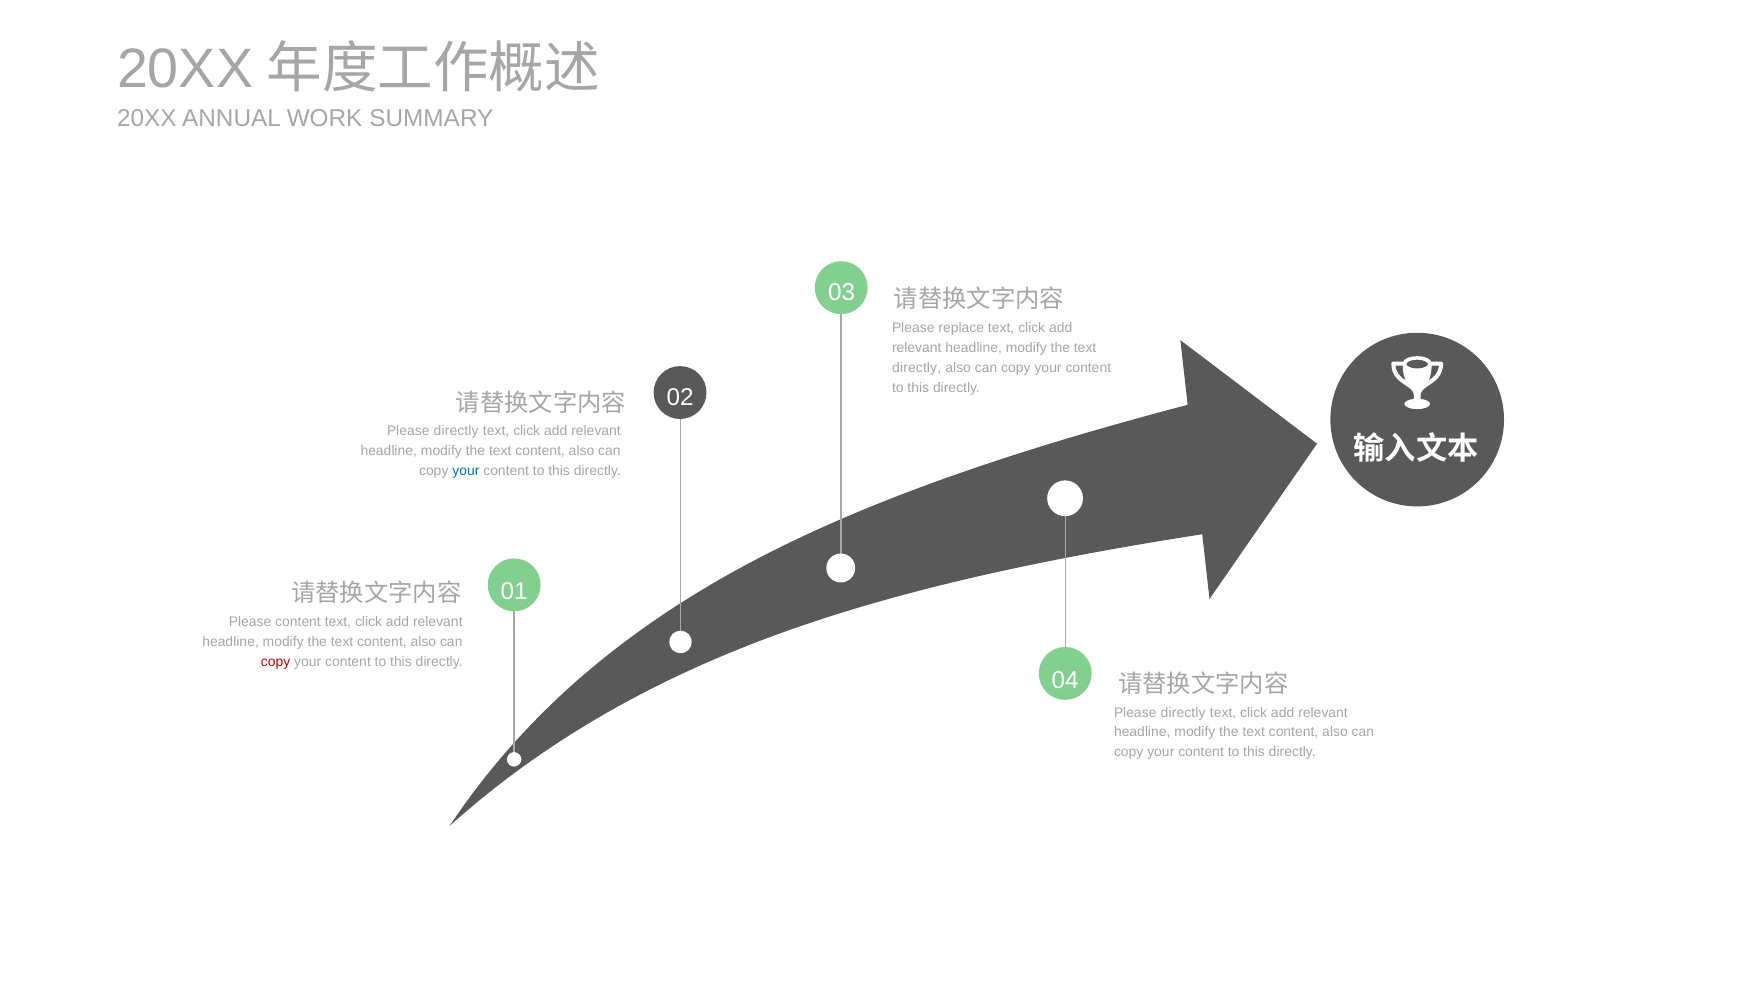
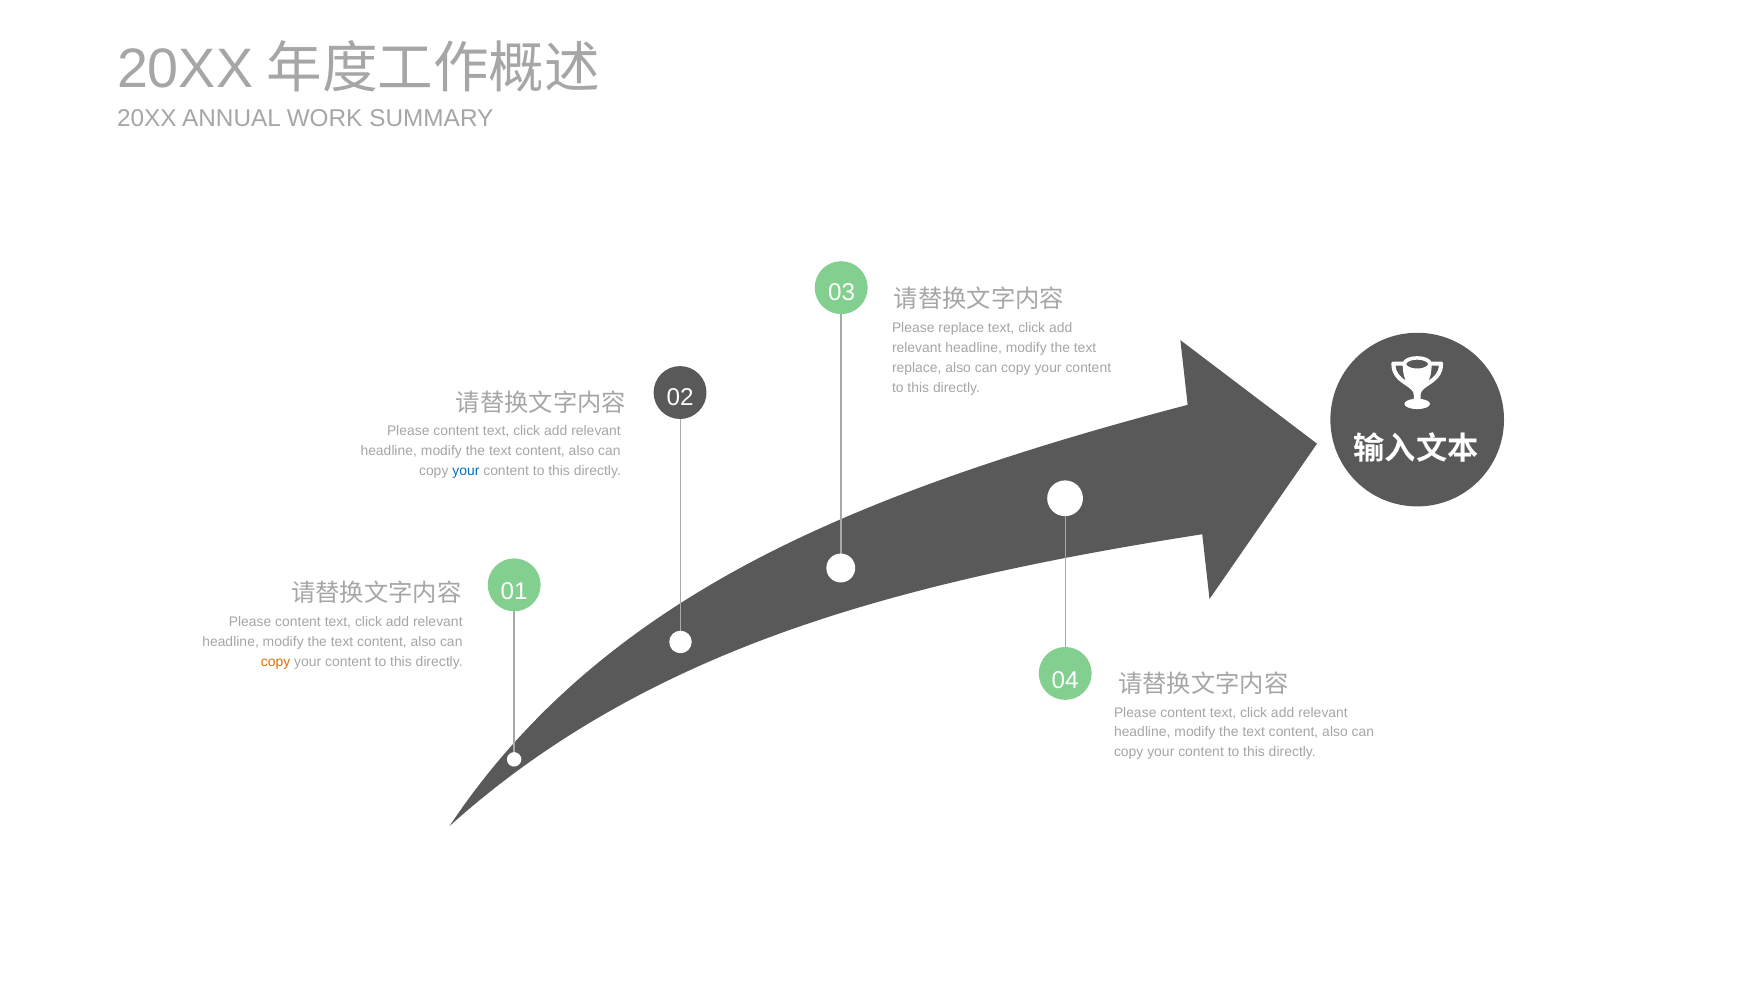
directly at (917, 368): directly -> replace
directly at (456, 431): directly -> content
copy at (276, 661) colour: red -> orange
directly at (1183, 712): directly -> content
